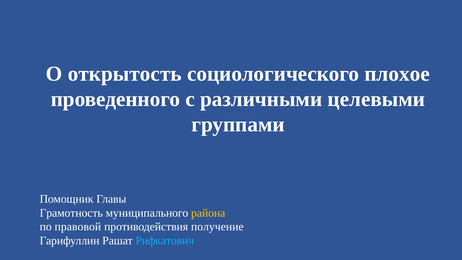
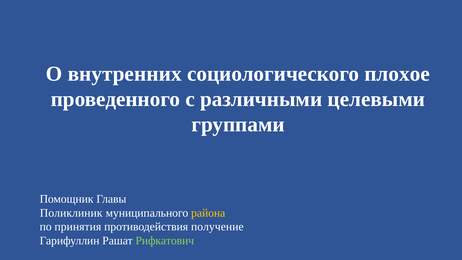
открытость: открытость -> внутренних
Грамотность: Грамотность -> Поликлиник
правовой: правовой -> принятия
Рифкатович colour: light blue -> light green
